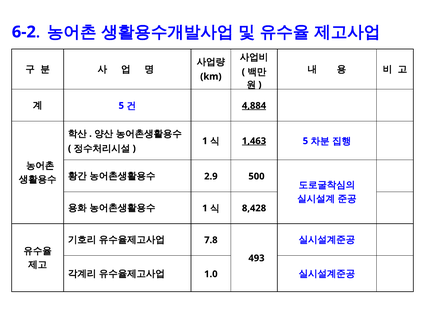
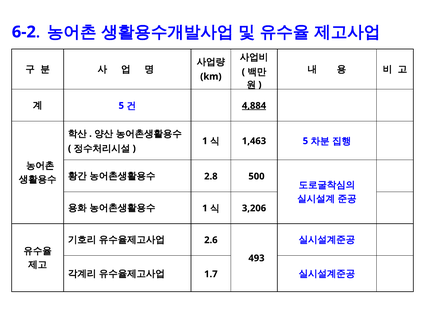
1,463 underline: present -> none
2.9: 2.9 -> 2.8
8,428: 8,428 -> 3,206
7.8: 7.8 -> 2.6
1.0: 1.0 -> 1.7
